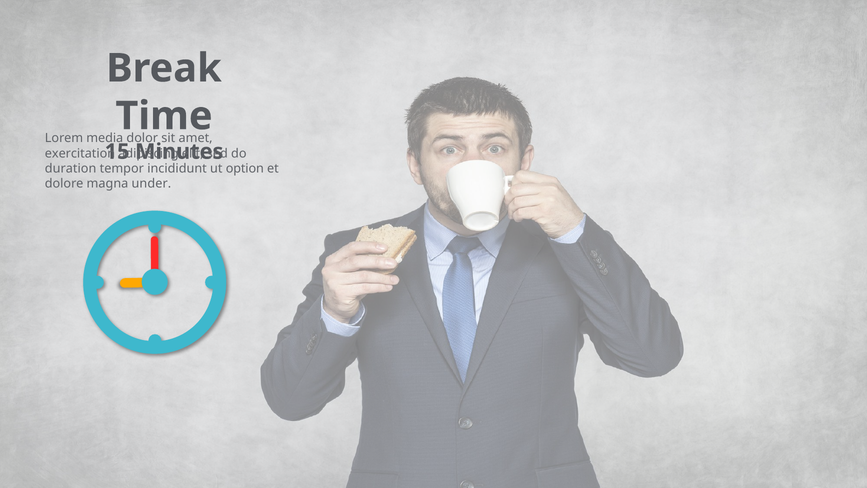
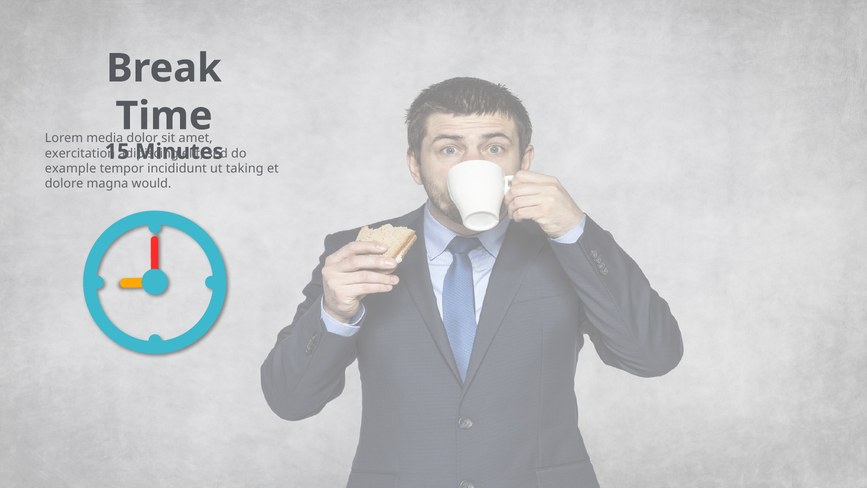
duration: duration -> example
option: option -> taking
under: under -> would
